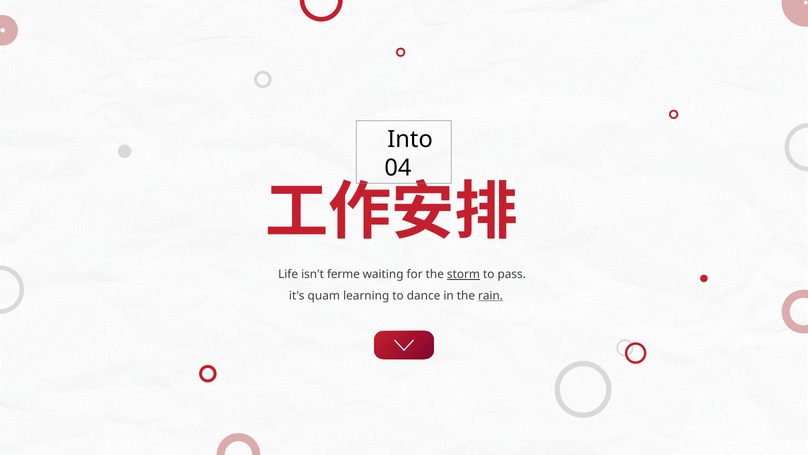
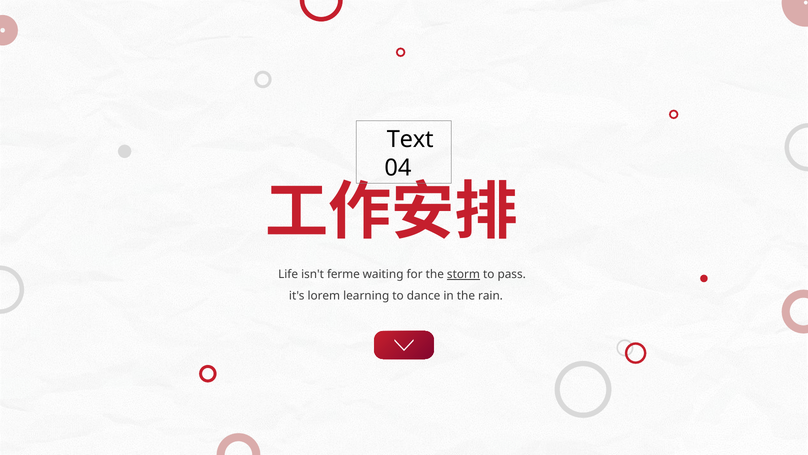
Into: Into -> Text
quam: quam -> lorem
rain underline: present -> none
